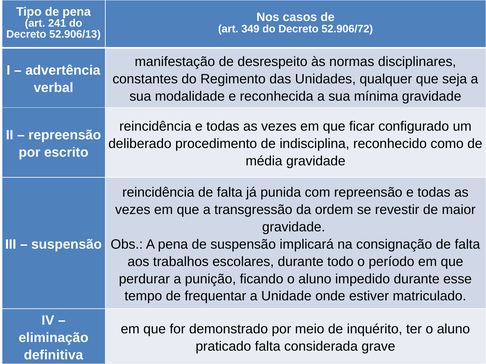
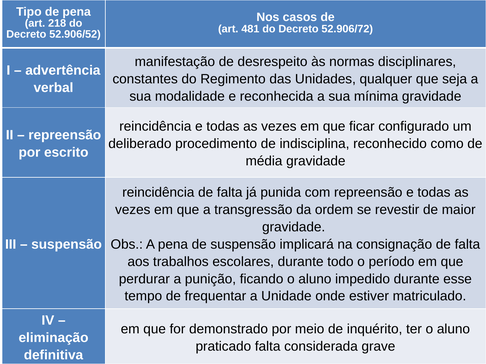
241: 241 -> 218
349: 349 -> 481
52.906/13: 52.906/13 -> 52.906/52
